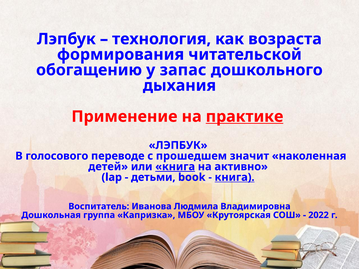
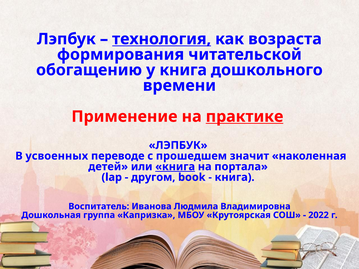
технология underline: none -> present
у запас: запас -> книга
дыхания: дыхания -> времени
голосового: голосового -> усвоенных
активно: активно -> портала
детьми: детьми -> другом
книга at (235, 177) underline: present -> none
